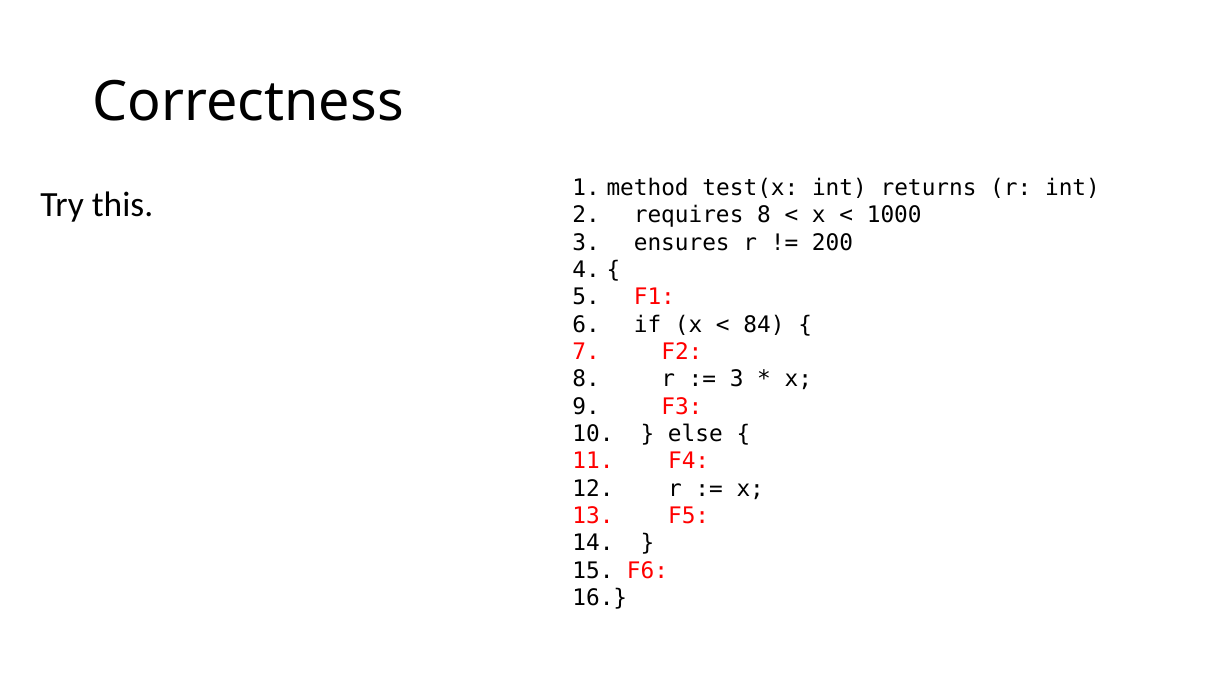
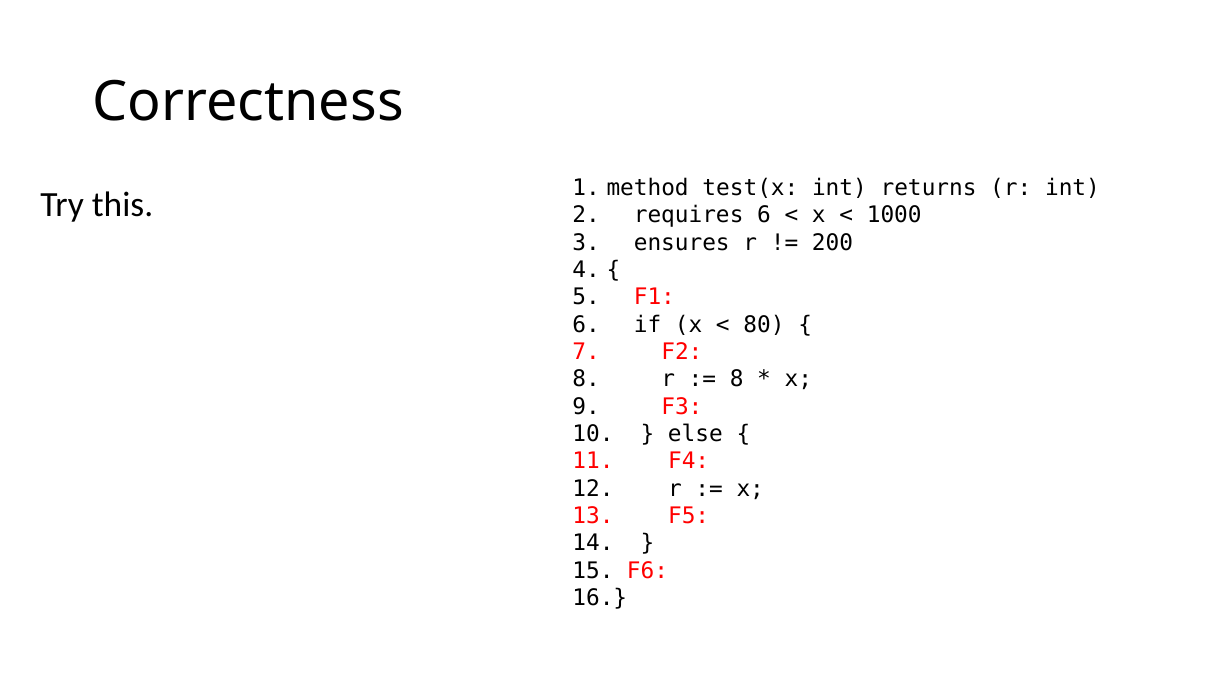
requires 8: 8 -> 6
84: 84 -> 80
3 at (737, 380): 3 -> 8
